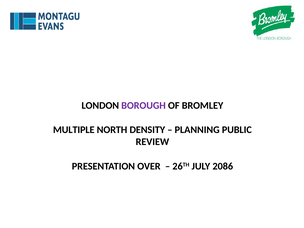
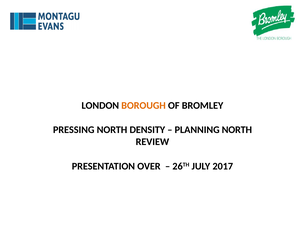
BOROUGH colour: purple -> orange
MULTIPLE: MULTIPLE -> PRESSING
PLANNING PUBLIC: PUBLIC -> NORTH
2086: 2086 -> 2017
